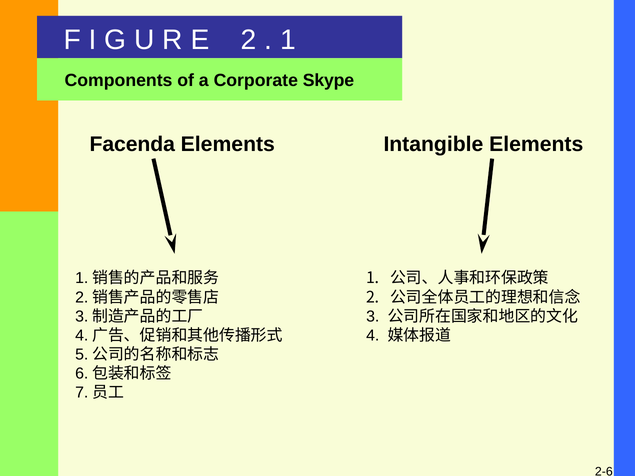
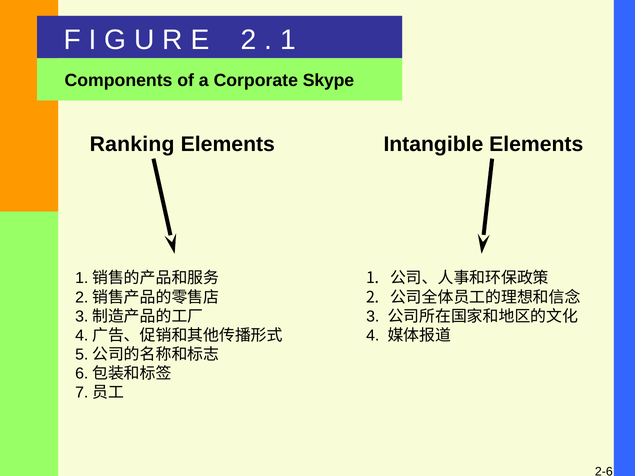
Facenda: Facenda -> Ranking
